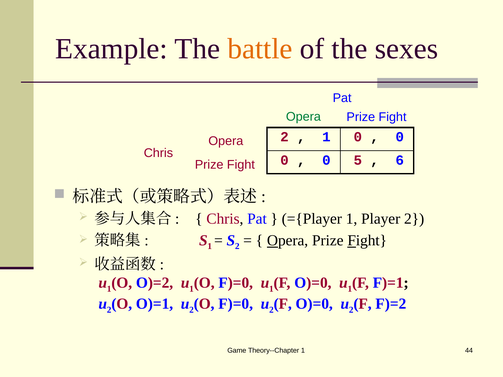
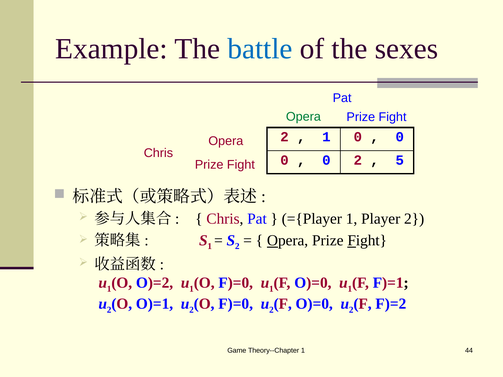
battle colour: orange -> blue
0 5: 5 -> 2
6: 6 -> 5
